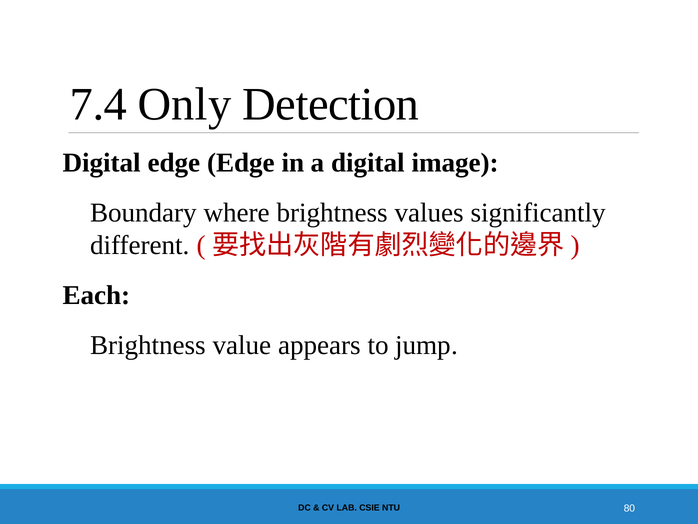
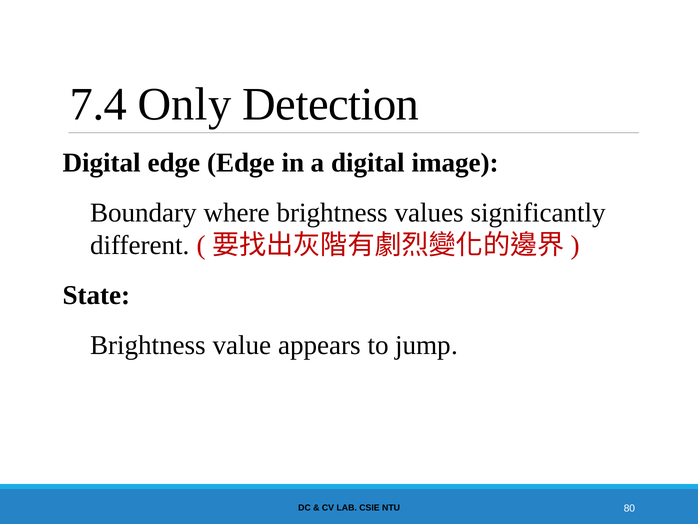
Each: Each -> State
